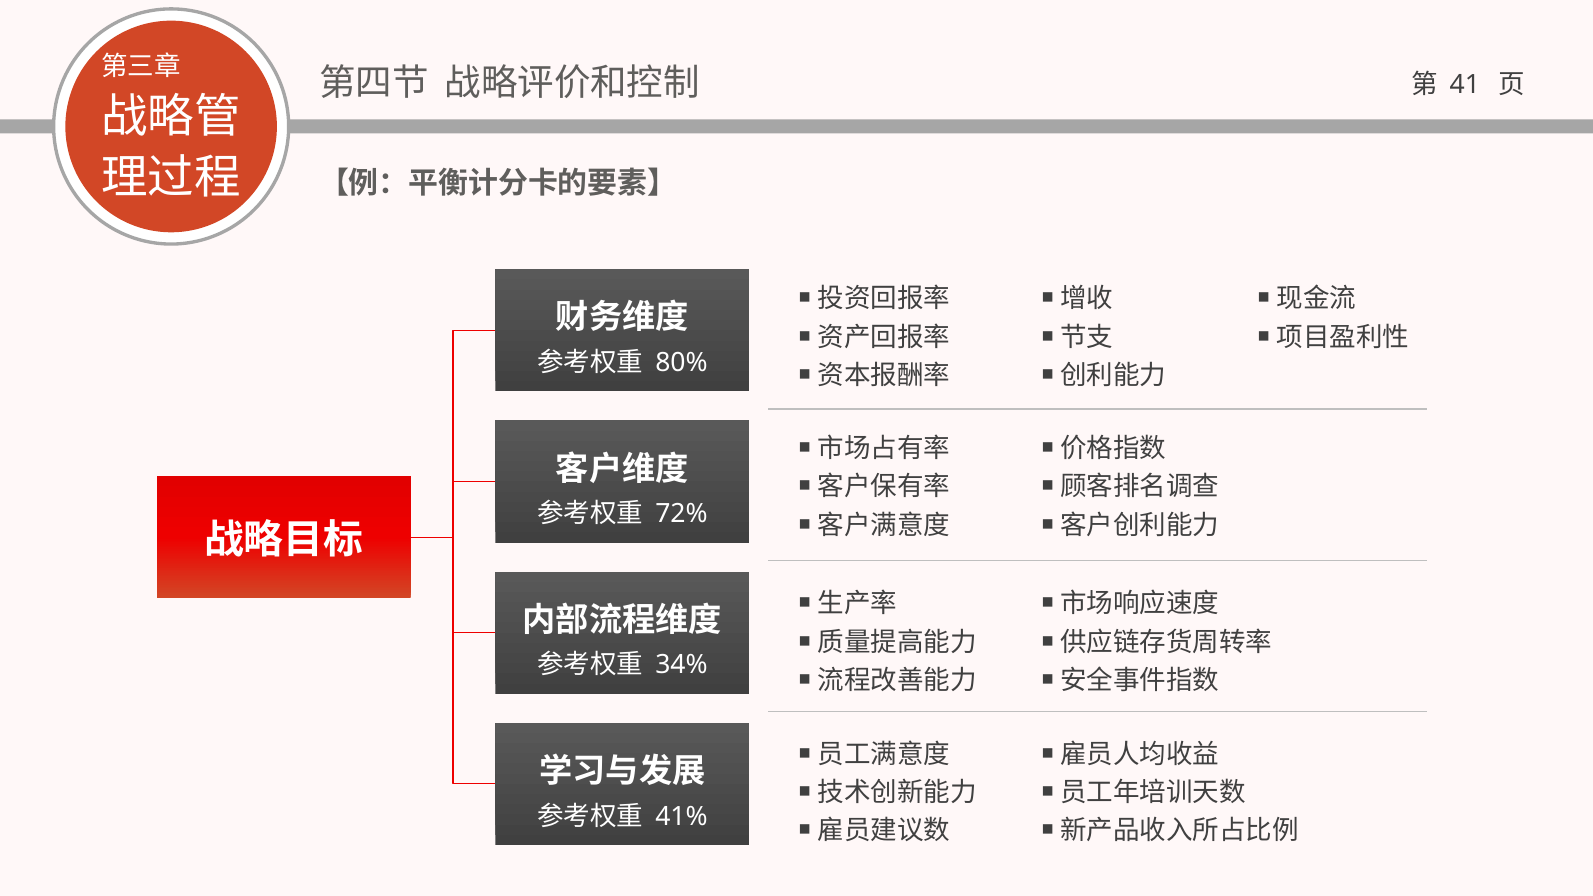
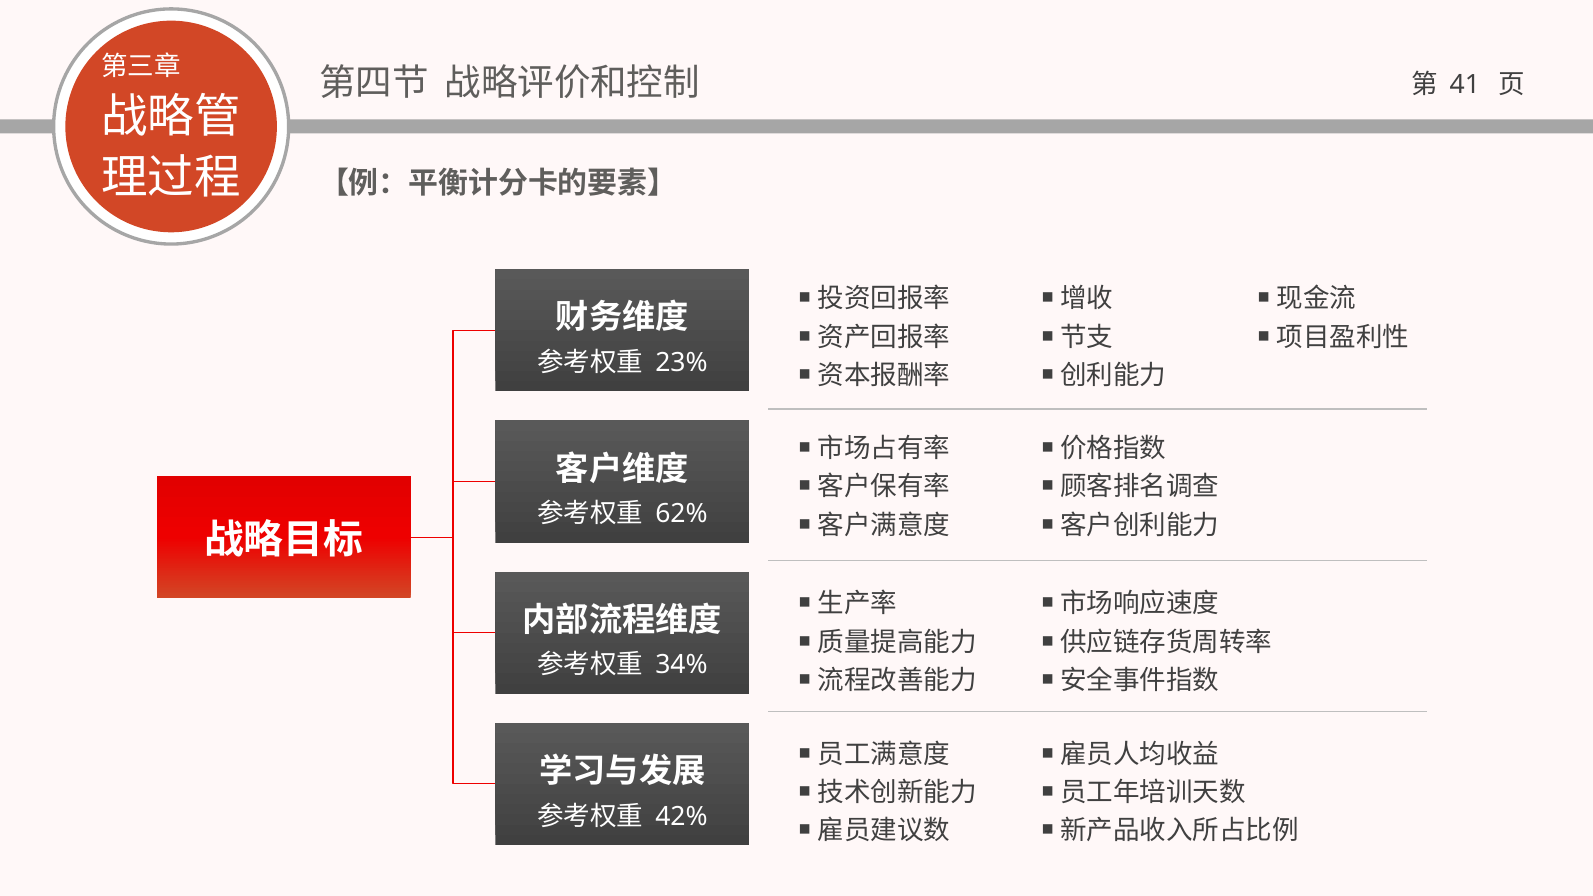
80%: 80% -> 23%
72%: 72% -> 62%
41%: 41% -> 42%
